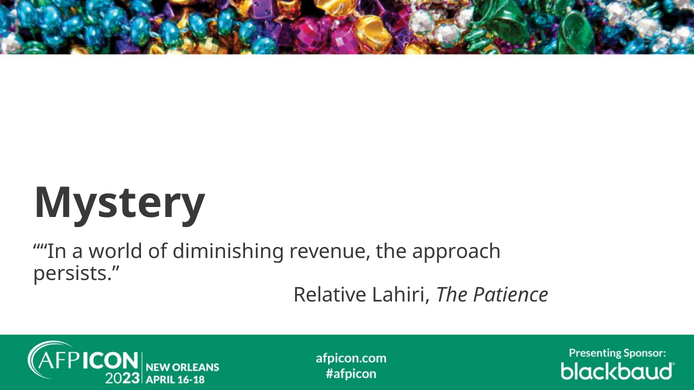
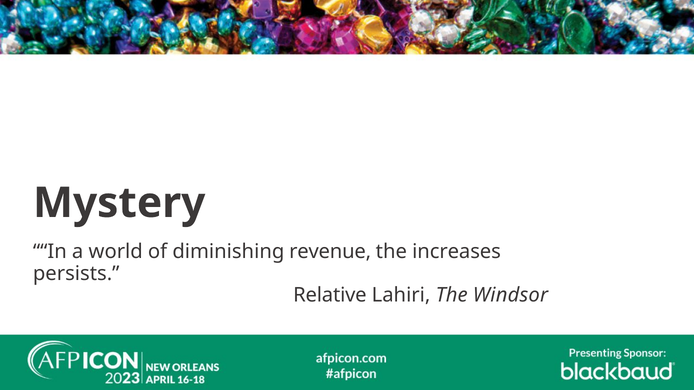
approach: approach -> increases
Patience: Patience -> Windsor
